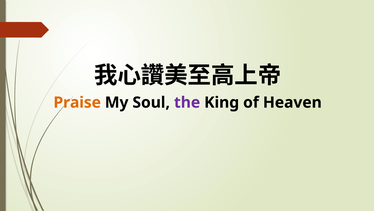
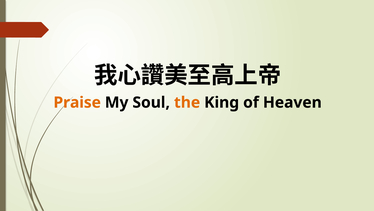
the colour: purple -> orange
